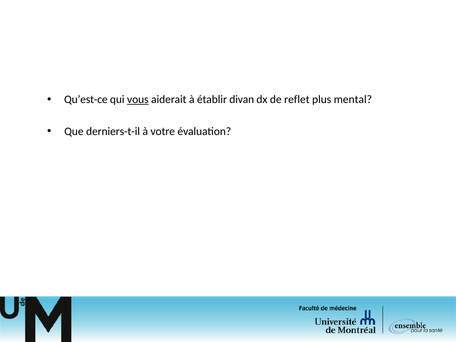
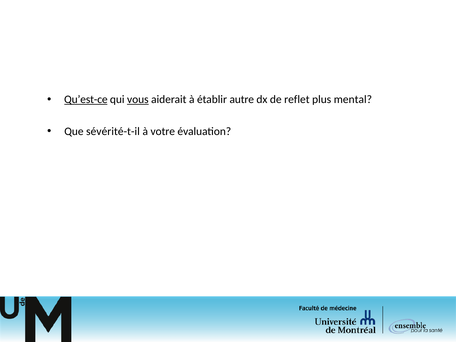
Qu’est-ce underline: none -> present
divan: divan -> autre
derniers-t-il: derniers-t-il -> sévérité-t-il
